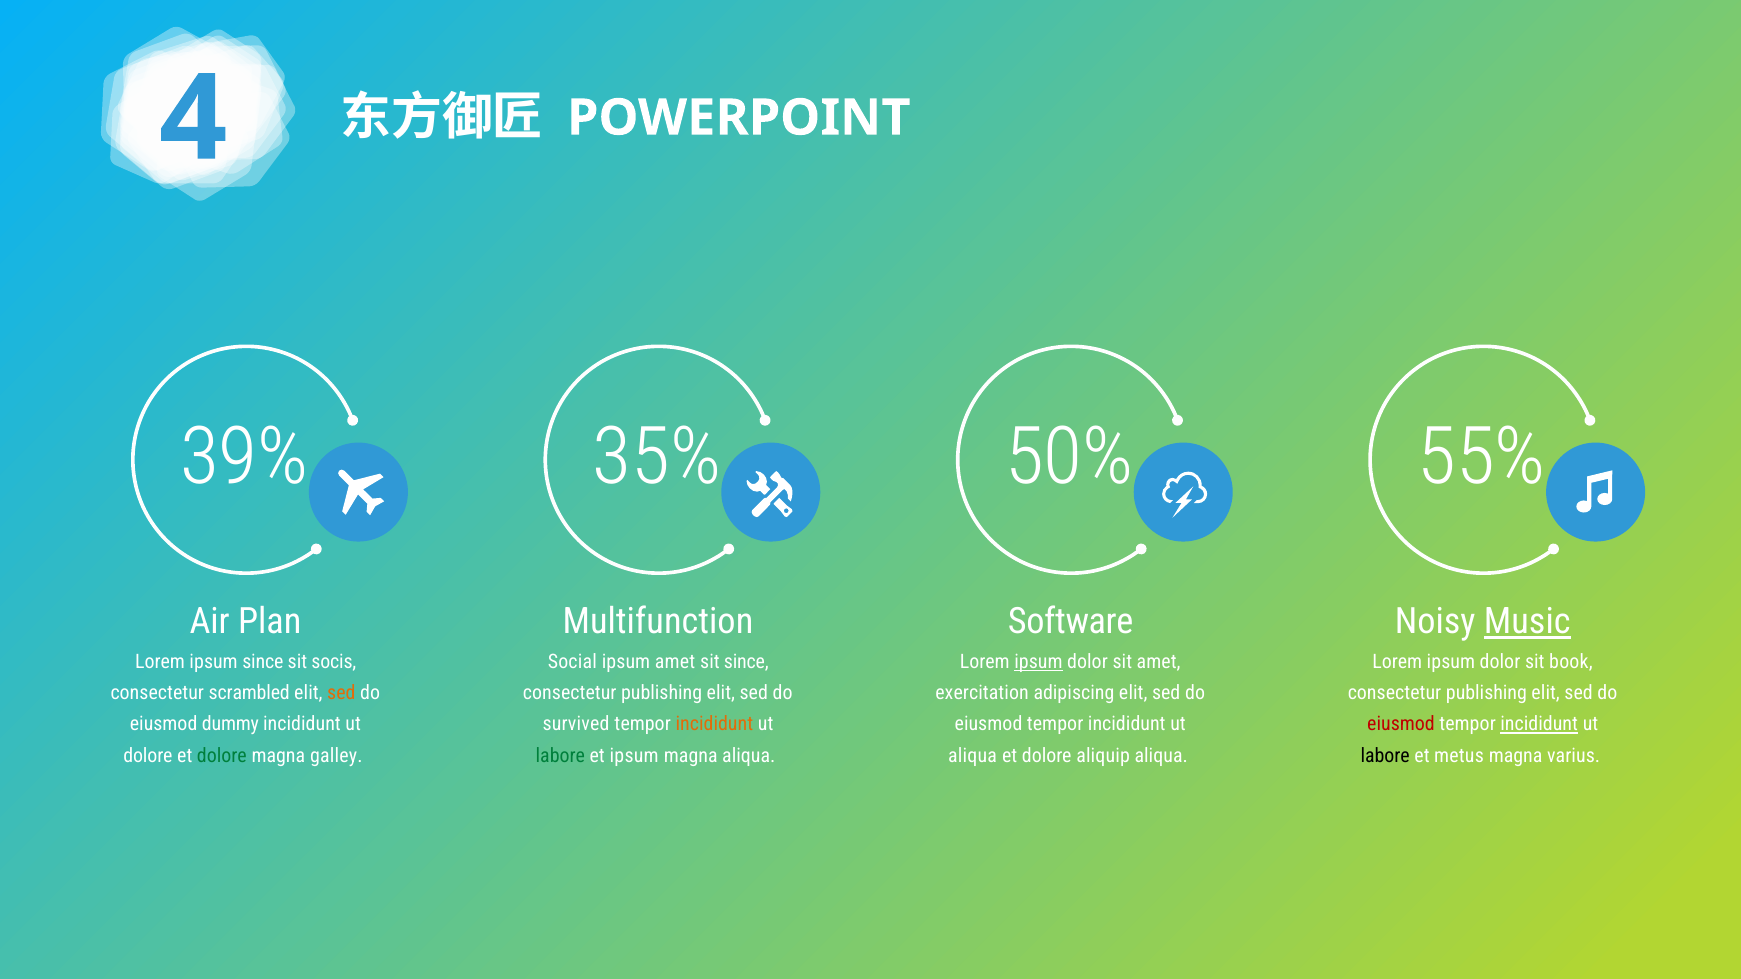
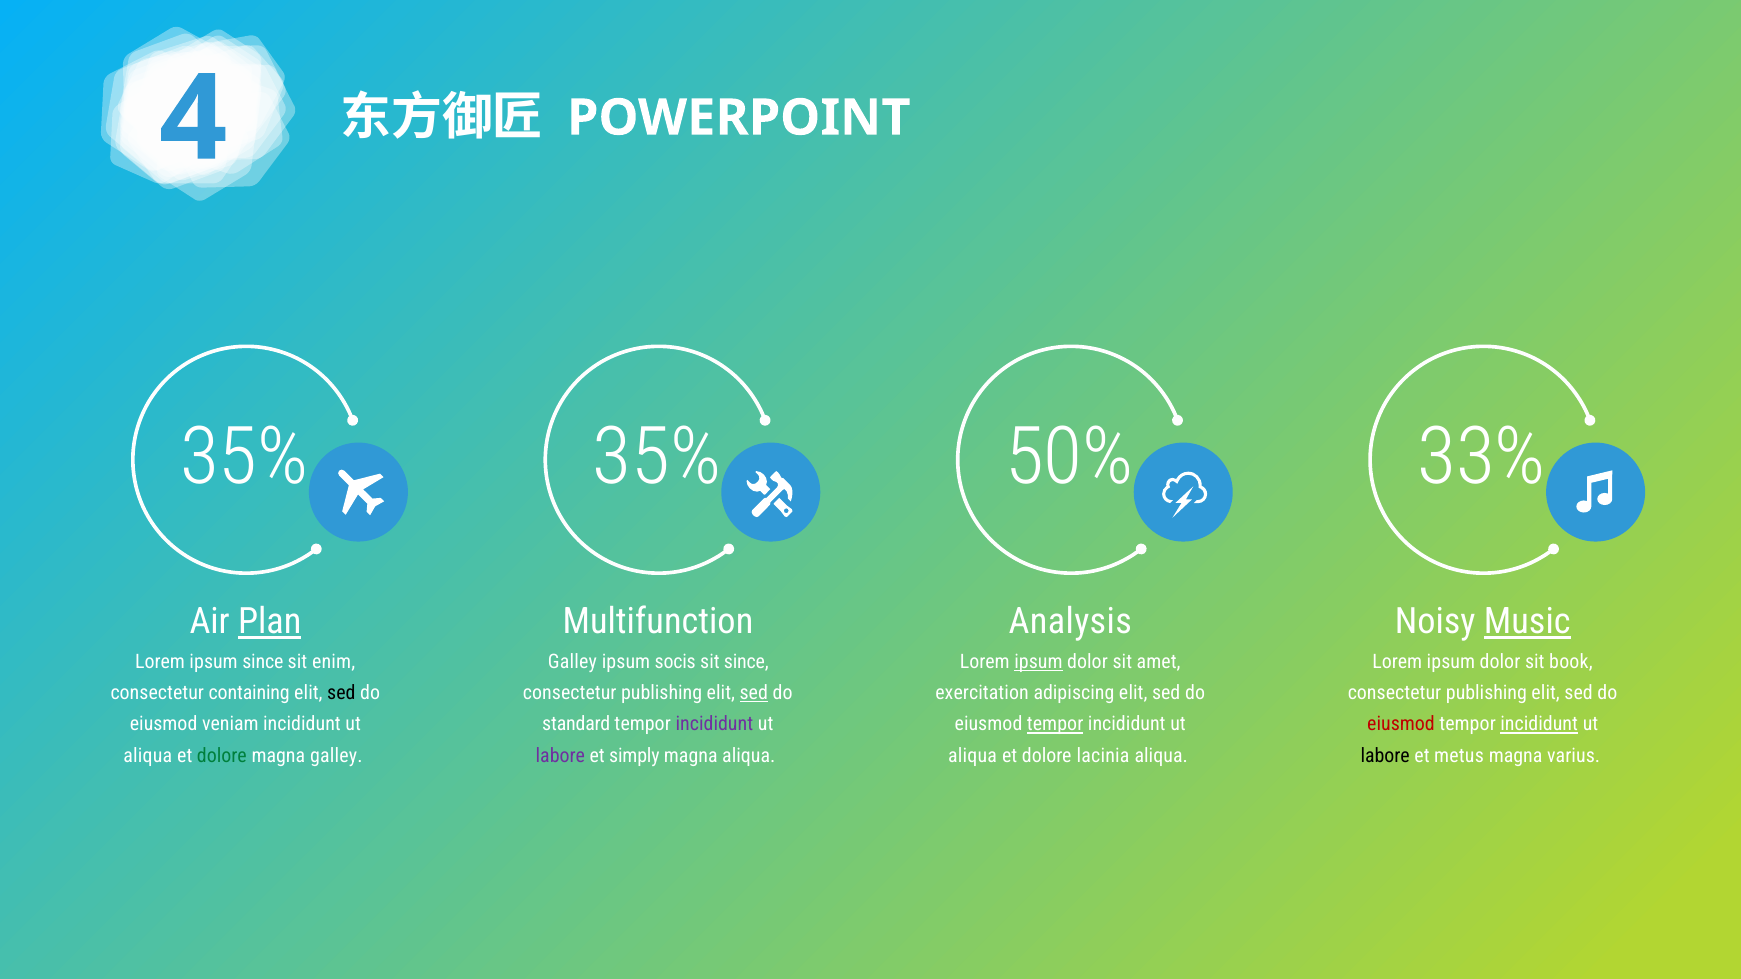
39% at (244, 457): 39% -> 35%
55%: 55% -> 33%
Plan underline: none -> present
Software: Software -> Analysis
socis: socis -> enim
Social at (572, 662): Social -> Galley
ipsum amet: amet -> socis
scrambled: scrambled -> containing
sed at (341, 693) colour: orange -> black
sed at (754, 693) underline: none -> present
dummy: dummy -> veniam
survived: survived -> standard
incididunt at (714, 725) colour: orange -> purple
tempor at (1055, 725) underline: none -> present
dolore at (148, 756): dolore -> aliqua
labore at (560, 756) colour: green -> purple
et ipsum: ipsum -> simply
aliquip: aliquip -> lacinia
